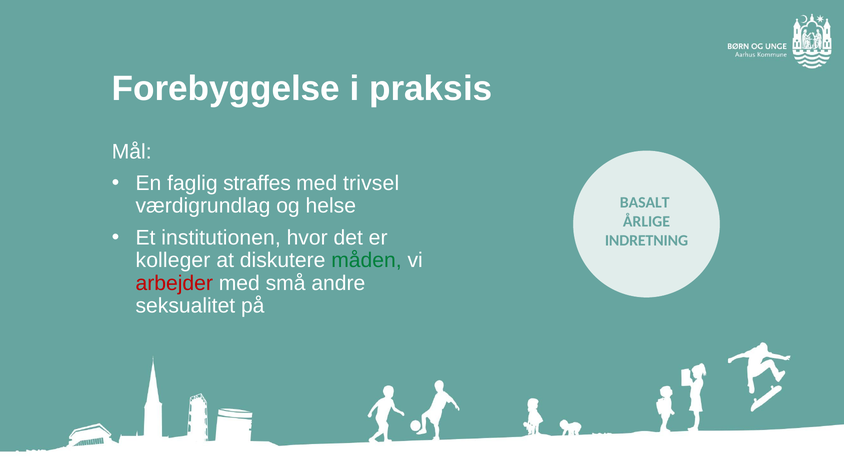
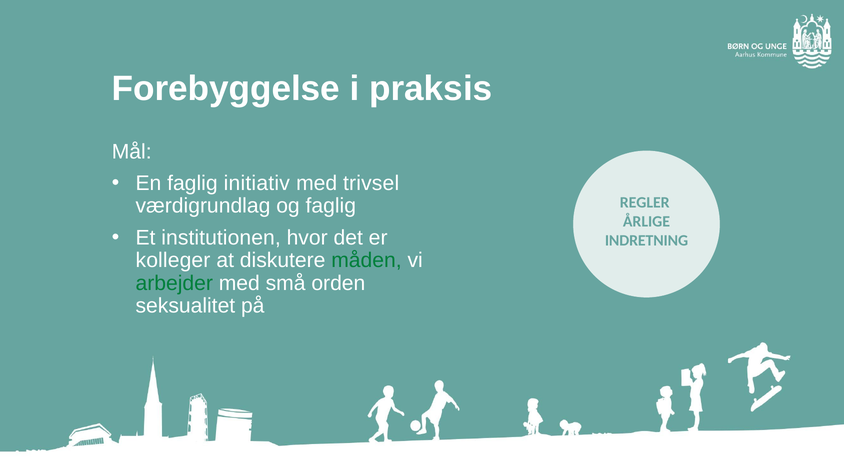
straffes: straffes -> initiativ
og helse: helse -> faglig
BASALT: BASALT -> REGLER
arbejder colour: red -> green
andre: andre -> orden
